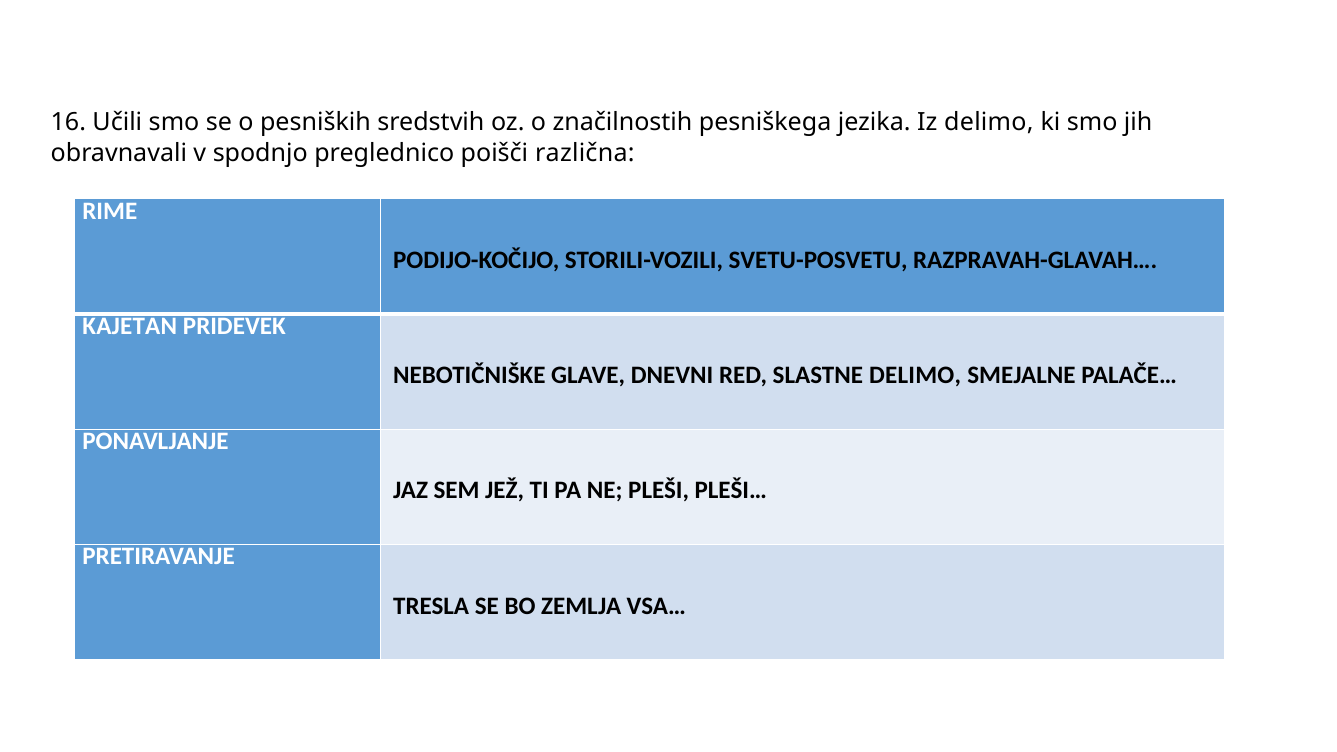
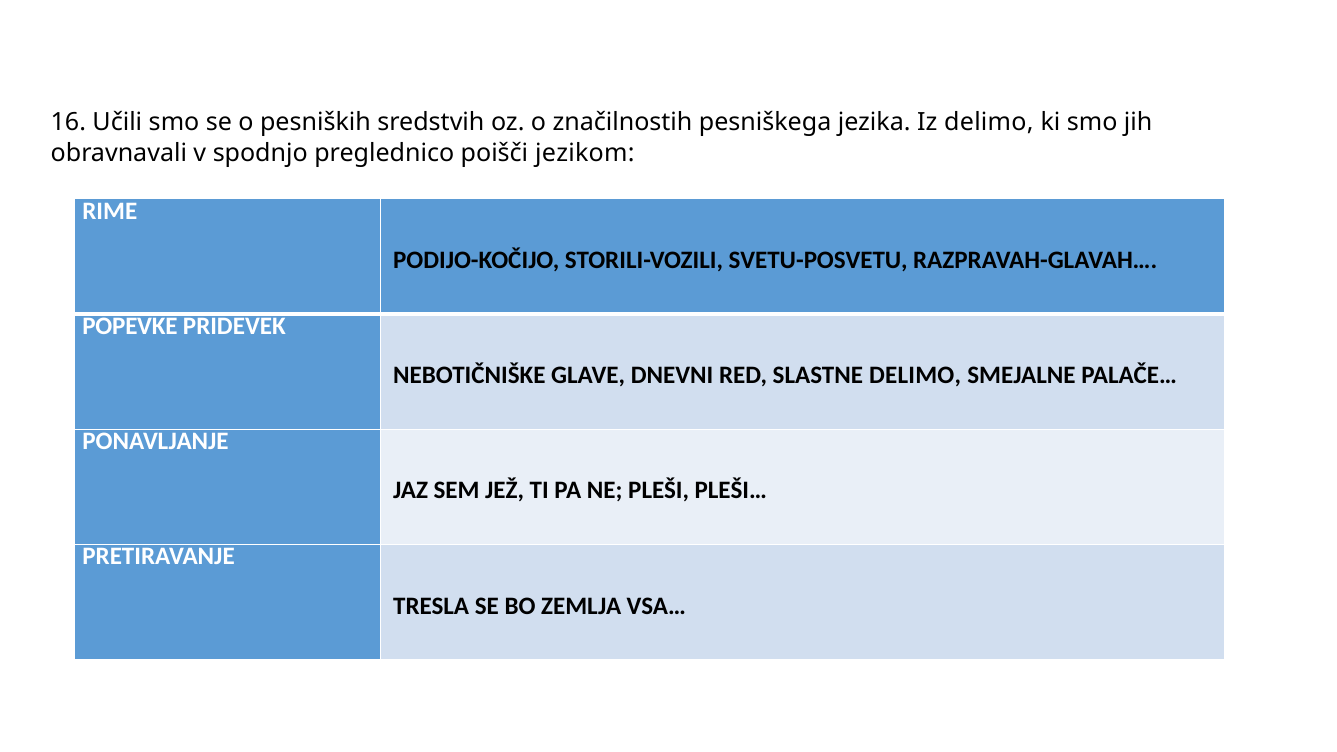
različna: različna -> jezikom
KAJETAN: KAJETAN -> POPEVKE
